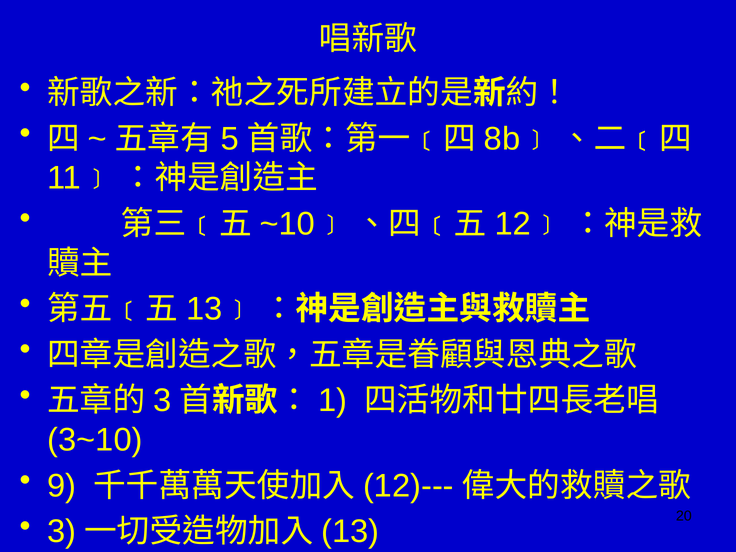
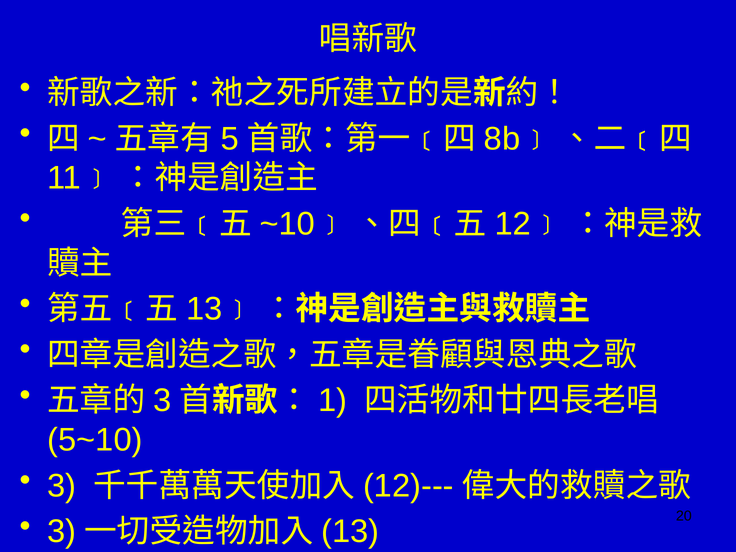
3~10: 3~10 -> 5~10
9 at (62, 486): 9 -> 3
